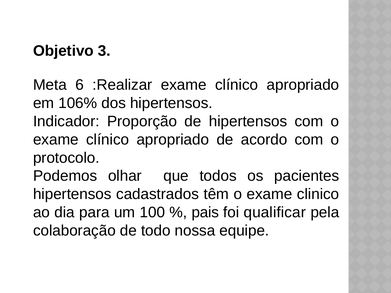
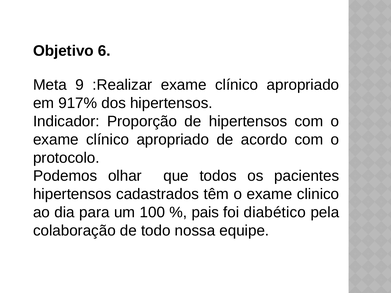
3: 3 -> 6
6: 6 -> 9
106%: 106% -> 917%
qualificar: qualificar -> diabético
